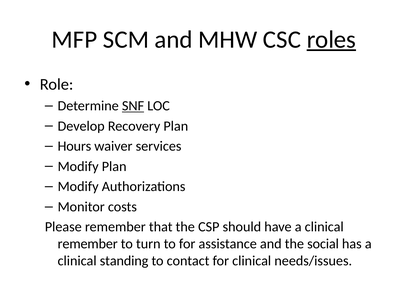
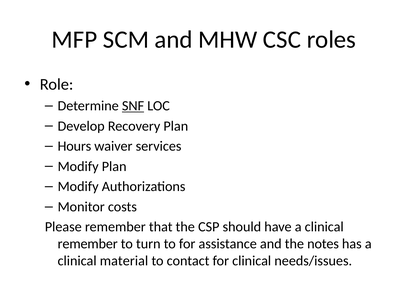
roles underline: present -> none
social: social -> notes
standing: standing -> material
